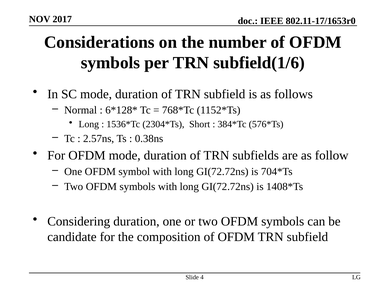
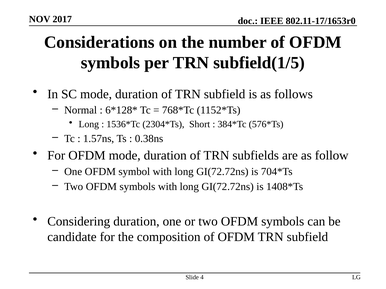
subfield(1/6: subfield(1/6 -> subfield(1/5
2.57ns: 2.57ns -> 1.57ns
